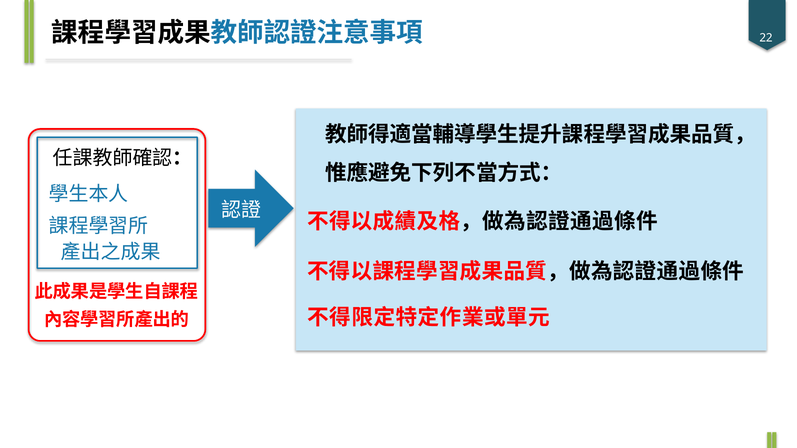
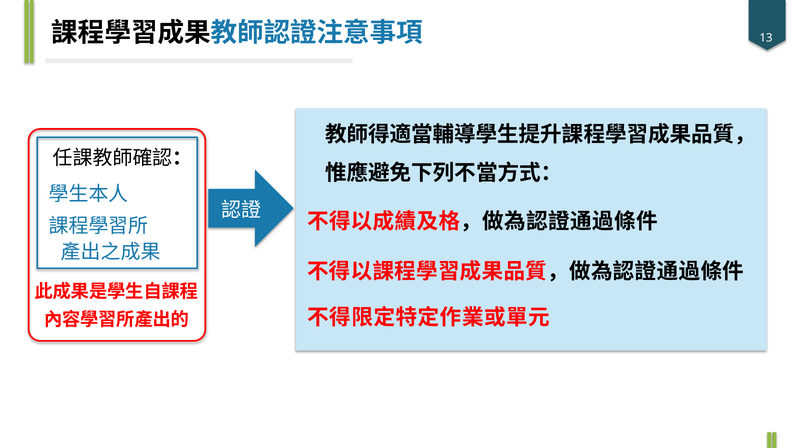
22: 22 -> 13
